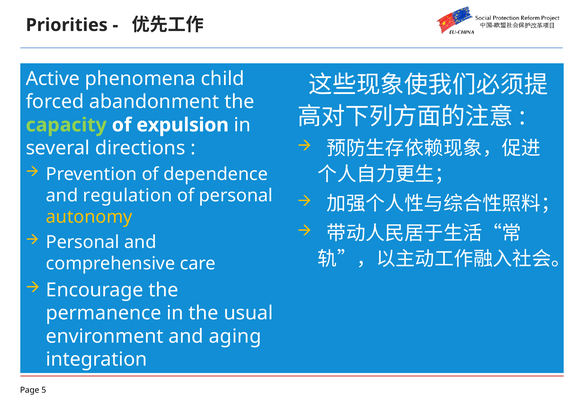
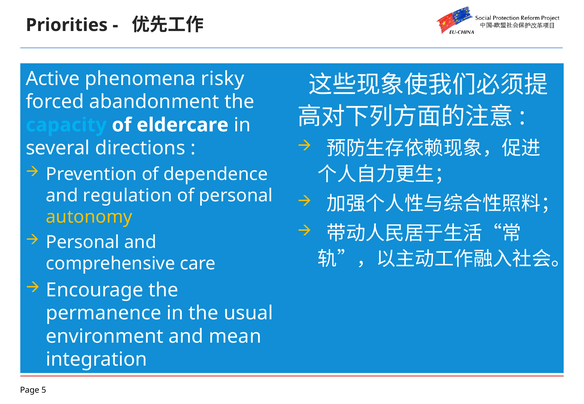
child: child -> risky
capacity colour: light green -> light blue
expulsion: expulsion -> eldercare
aging: aging -> mean
